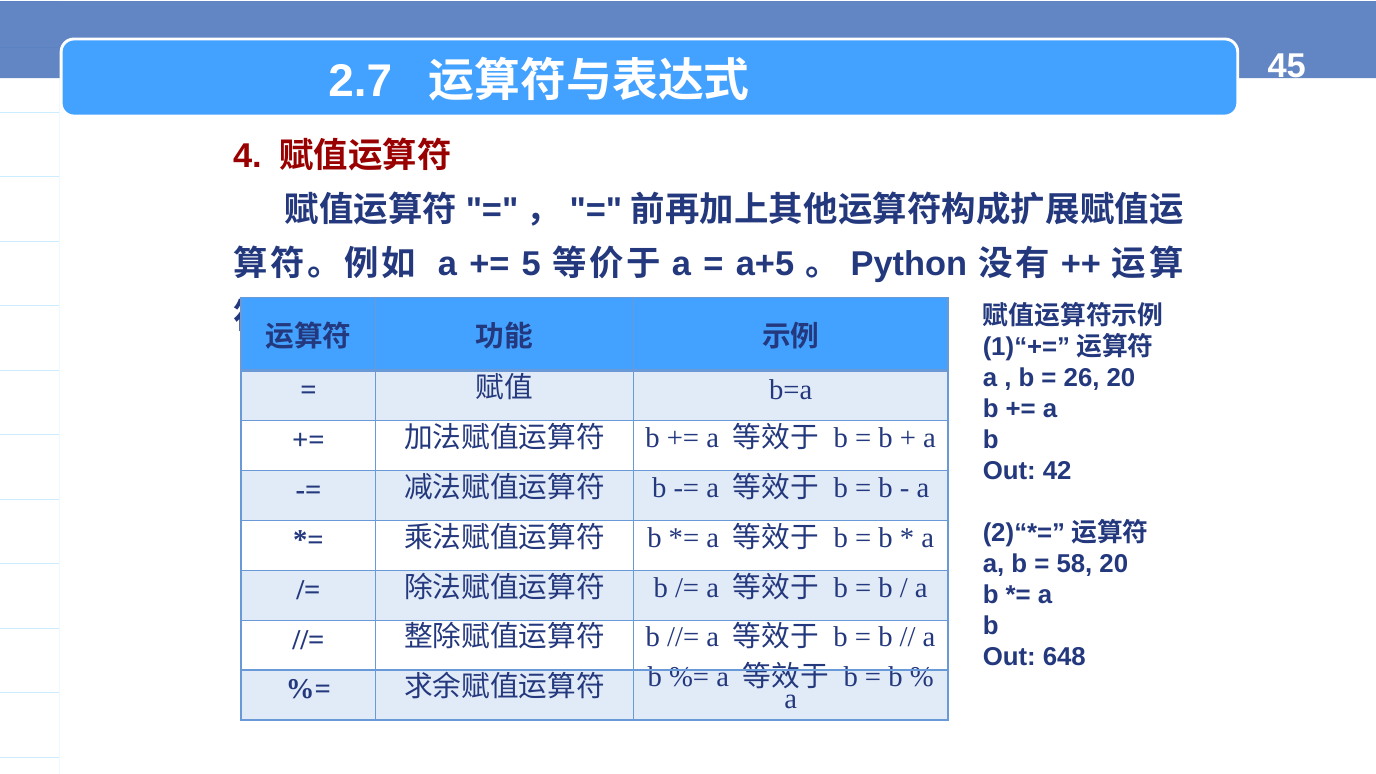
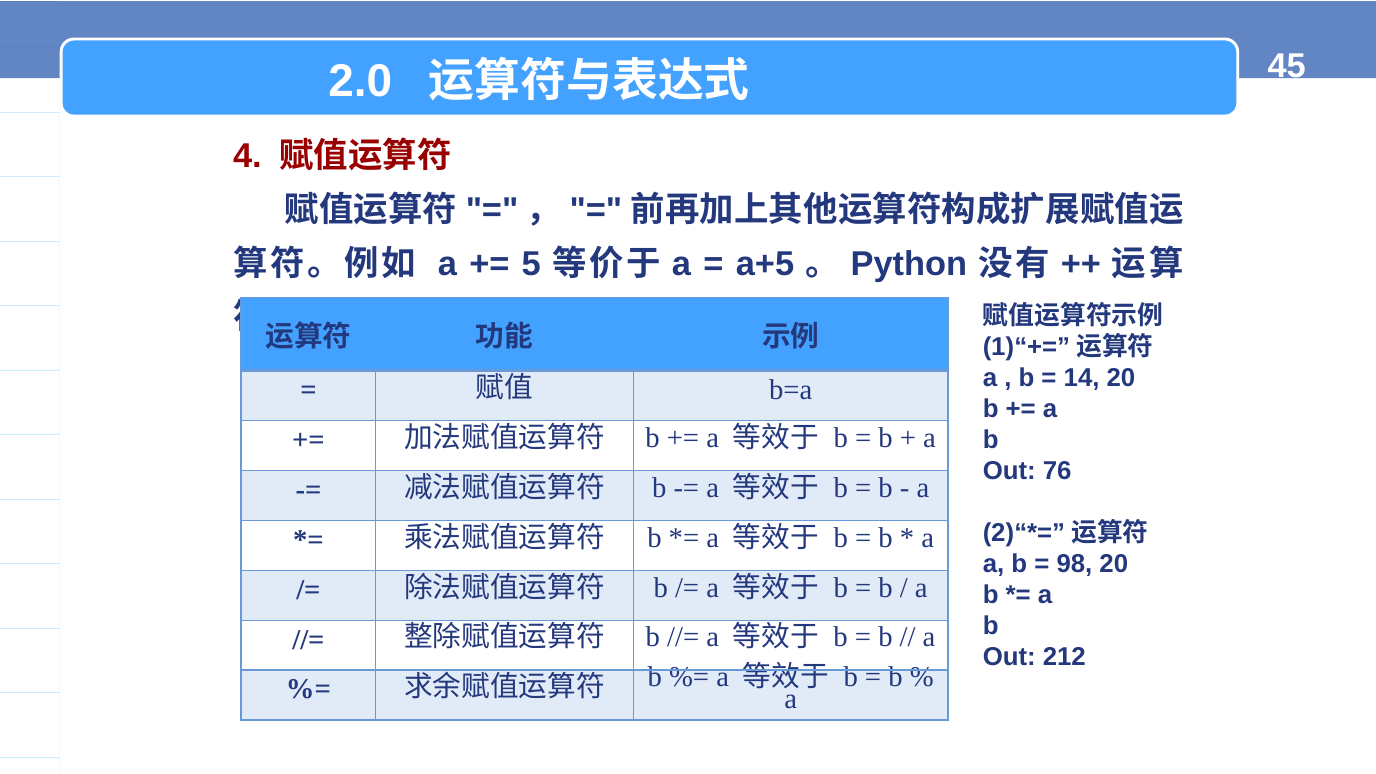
2.7: 2.7 -> 2.0
26: 26 -> 14
42: 42 -> 76
58: 58 -> 98
648: 648 -> 212
